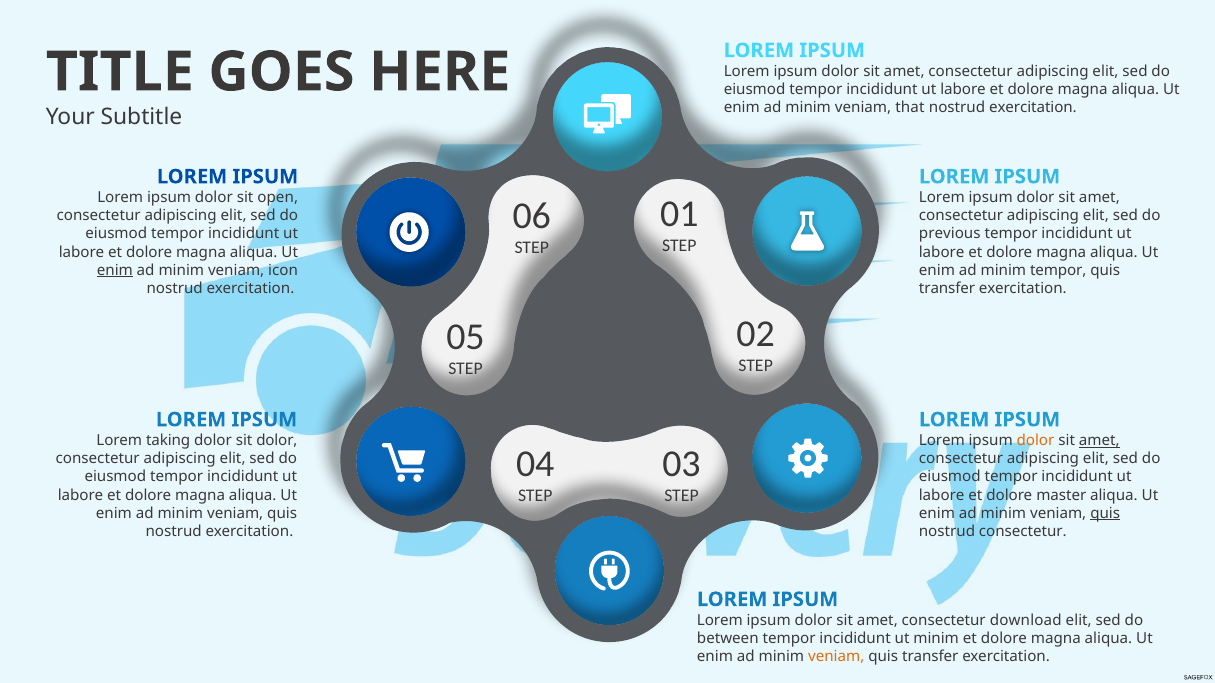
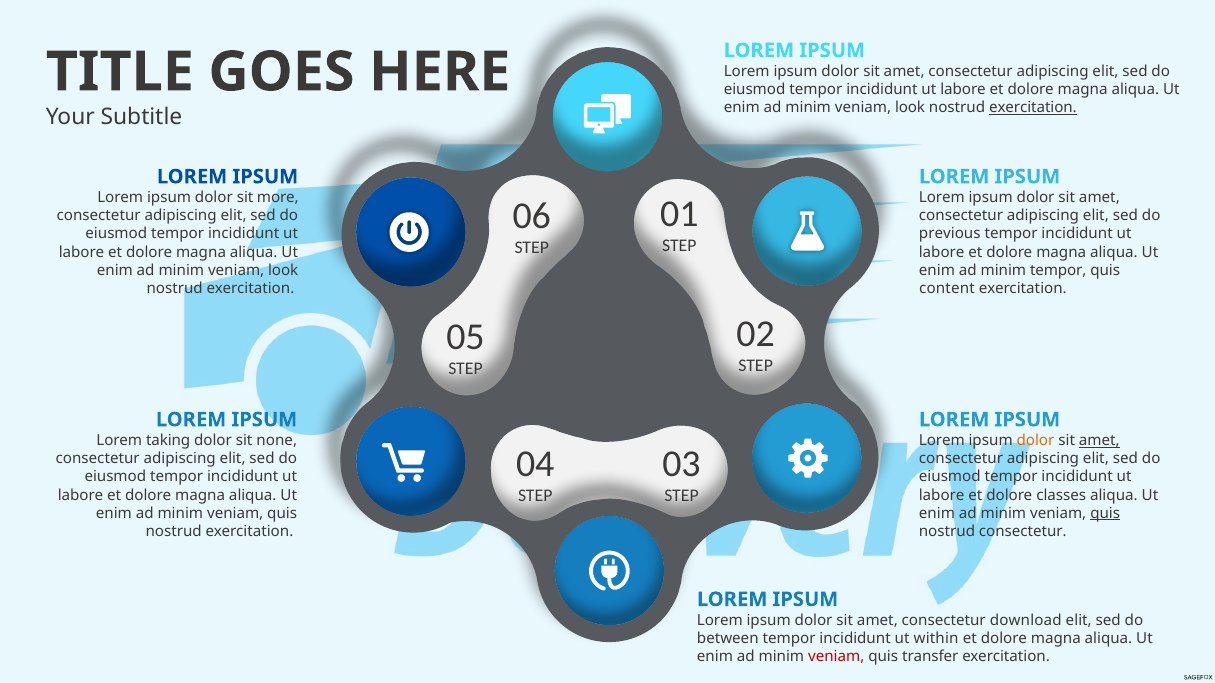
that at (910, 108): that -> look
exercitation at (1033, 108) underline: none -> present
open: open -> more
enim at (115, 271) underline: present -> none
icon at (283, 271): icon -> look
transfer at (947, 289): transfer -> content
sit dolor: dolor -> none
master: master -> classes
ut minim: minim -> within
veniam at (836, 657) colour: orange -> red
